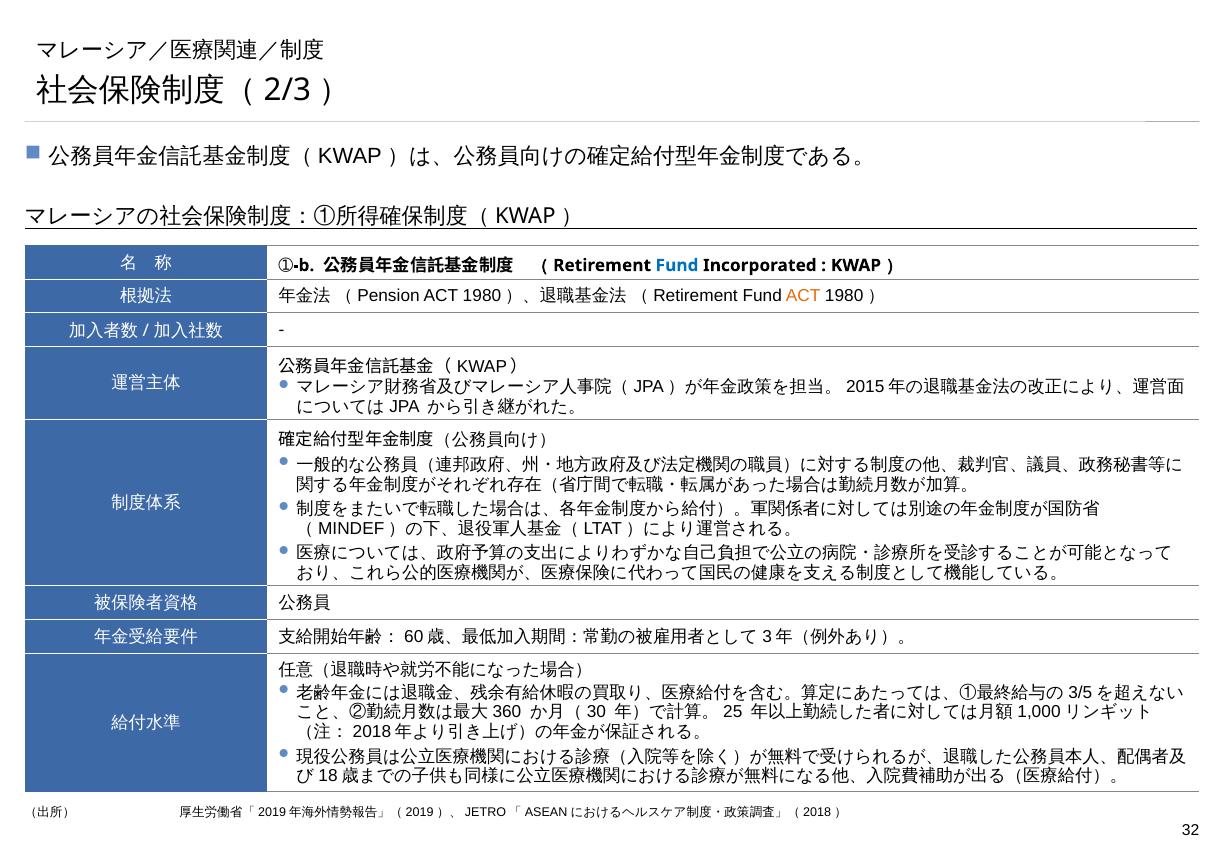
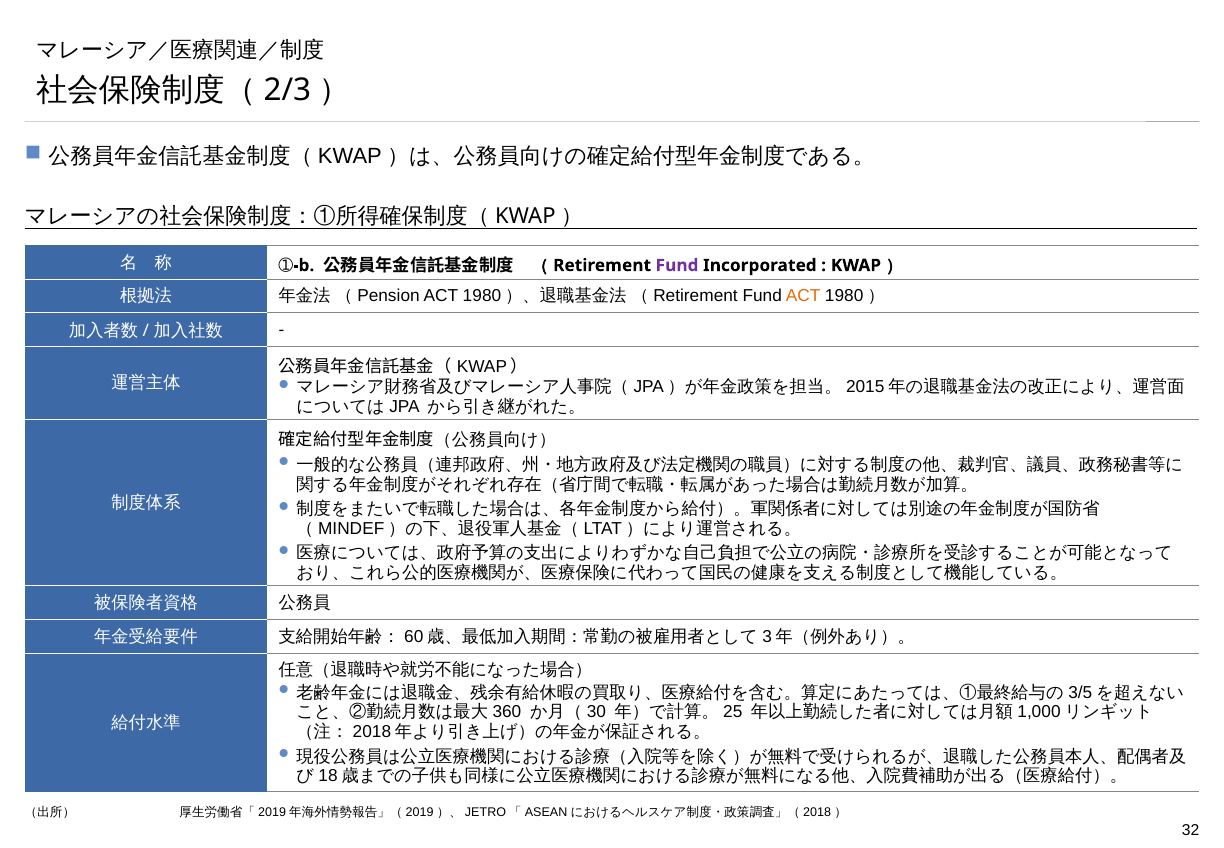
Fund at (677, 265) colour: blue -> purple
